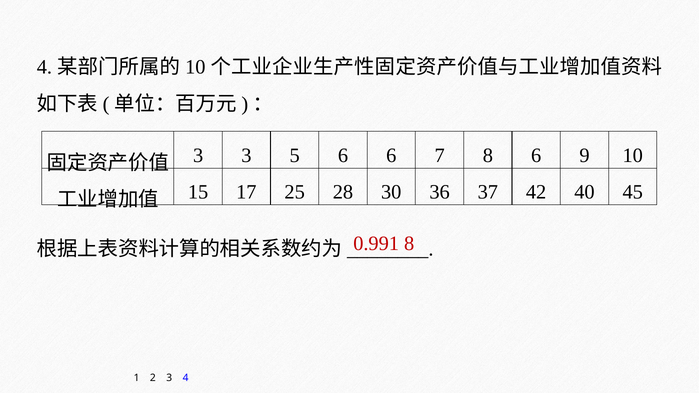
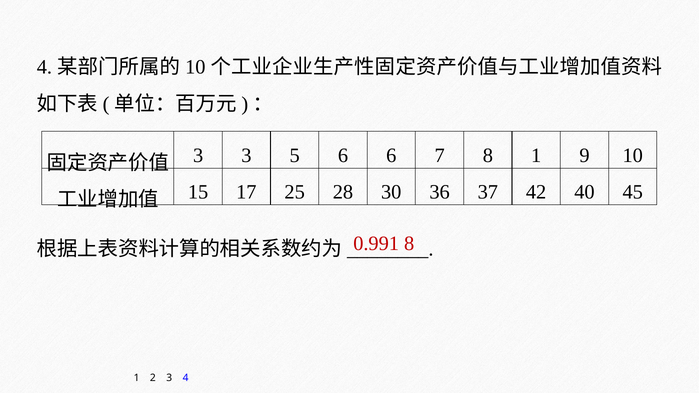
8 6: 6 -> 1
